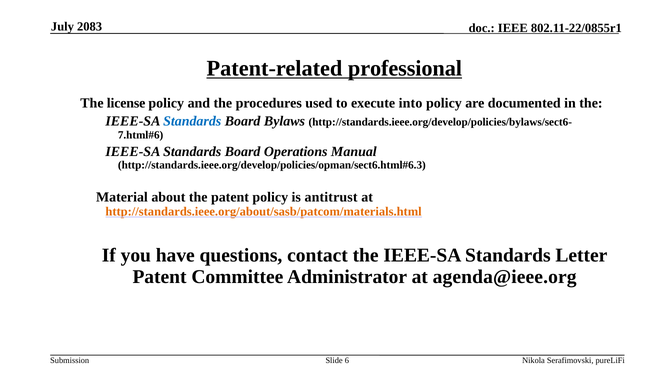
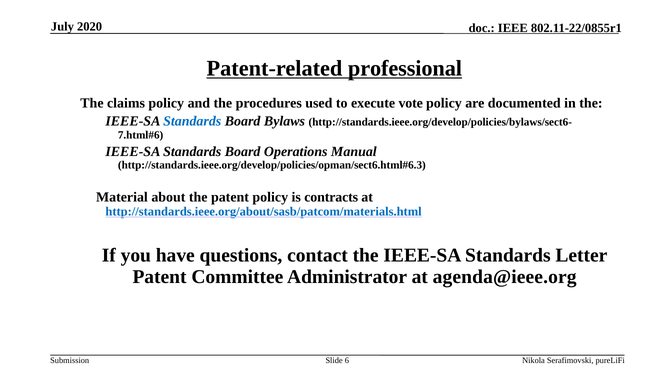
2083: 2083 -> 2020
license: license -> claims
into: into -> vote
antitrust: antitrust -> contracts
http://standards.ieee.org/about/sasb/patcom/materials.html colour: orange -> blue
